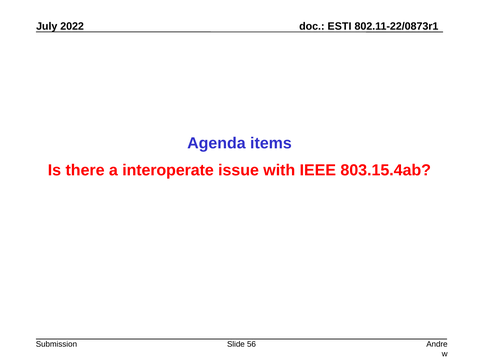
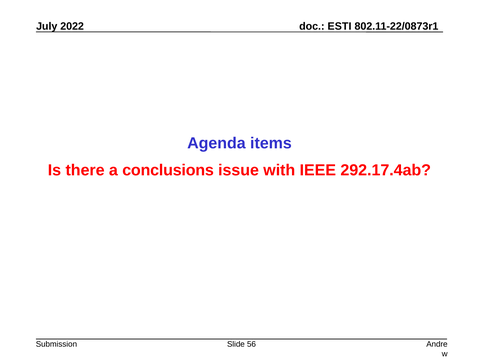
interoperate: interoperate -> conclusions
803.15.4ab: 803.15.4ab -> 292.17.4ab
